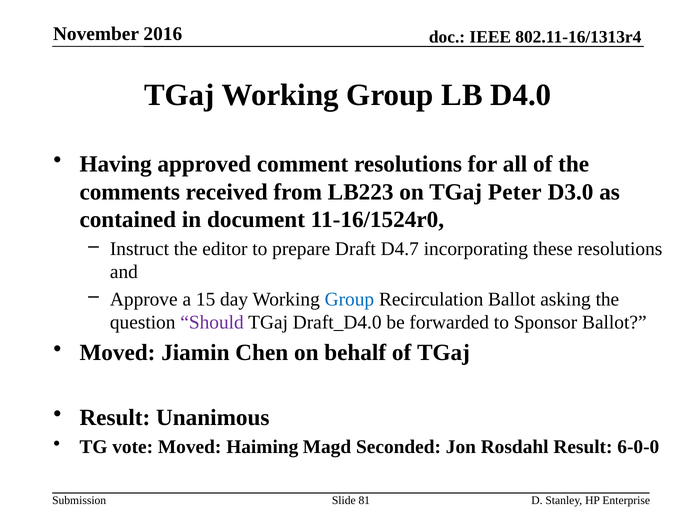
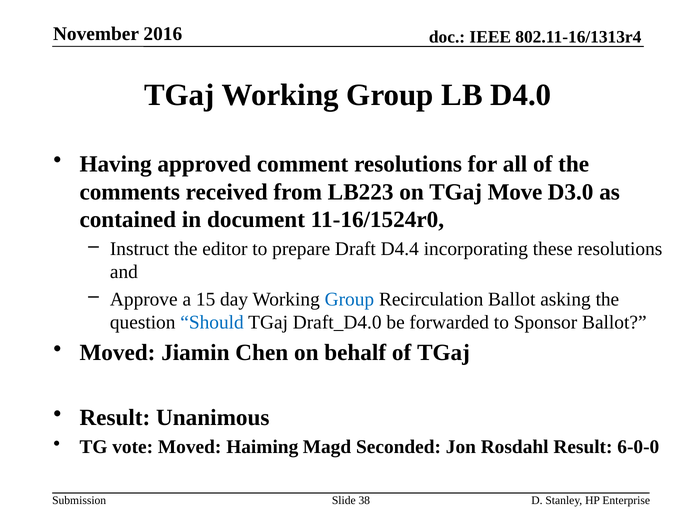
Peter: Peter -> Move
D4.7: D4.7 -> D4.4
Should colour: purple -> blue
81: 81 -> 38
